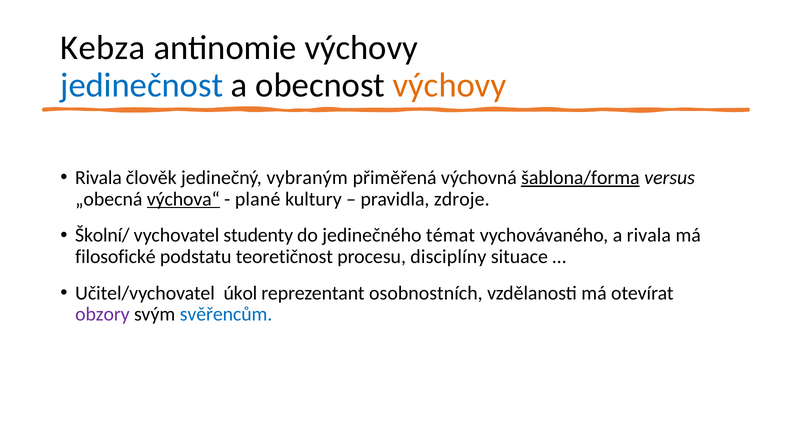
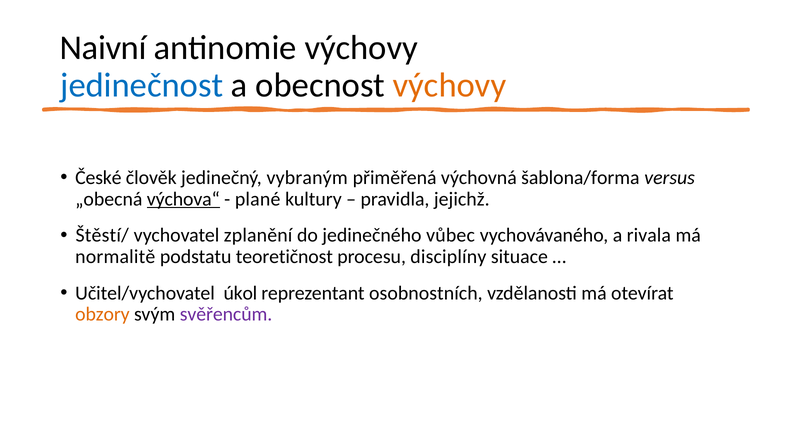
Kebza: Kebza -> Naivní
Rivala at (98, 177): Rivala -> České
šablona/forma underline: present -> none
zdroje: zdroje -> jejichž
Školní/: Školní/ -> Štěstí/
studenty: studenty -> zplanění
témat: témat -> vůbec
filosofické: filosofické -> normalitě
obzory colour: purple -> orange
svěřencům colour: blue -> purple
